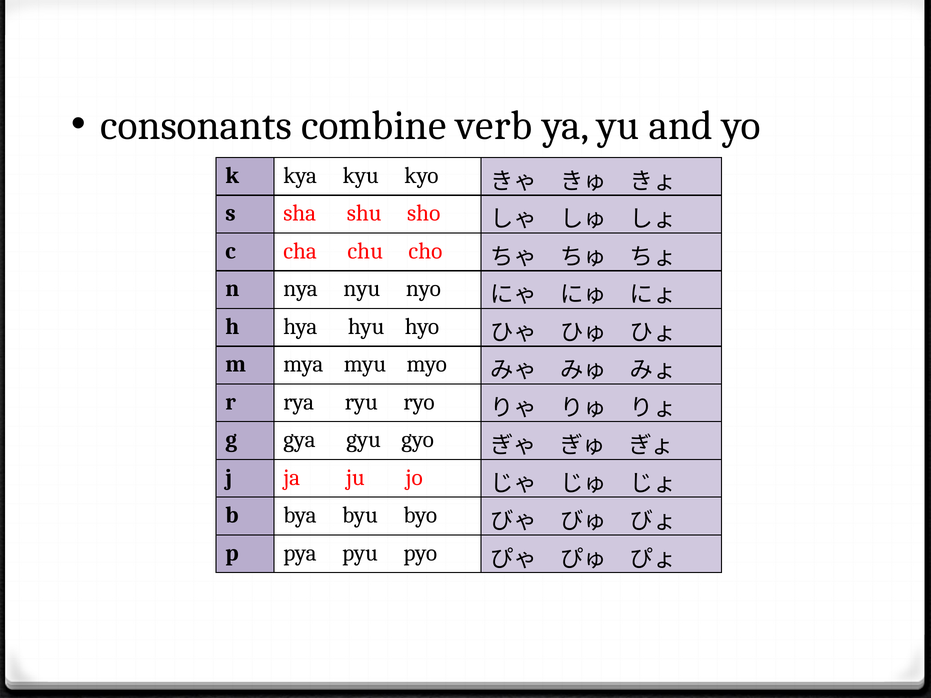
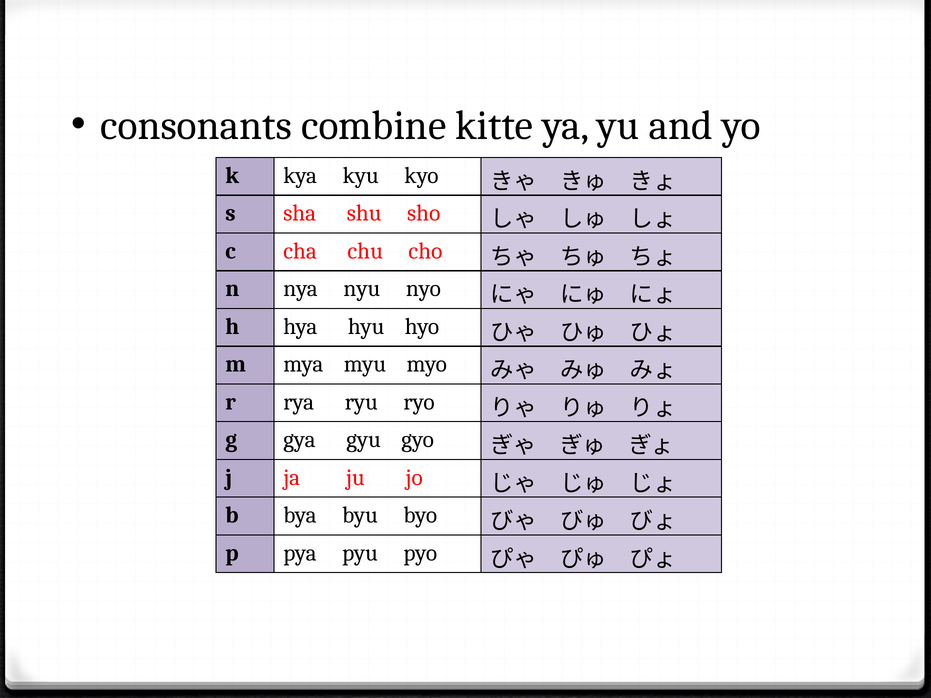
verb: verb -> kitte
